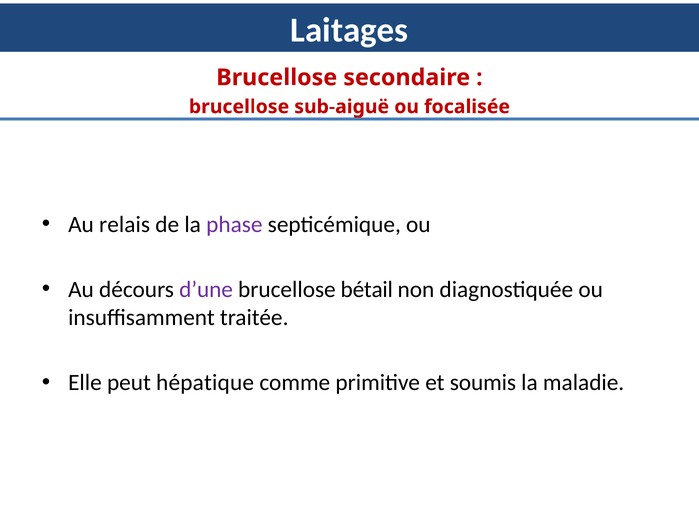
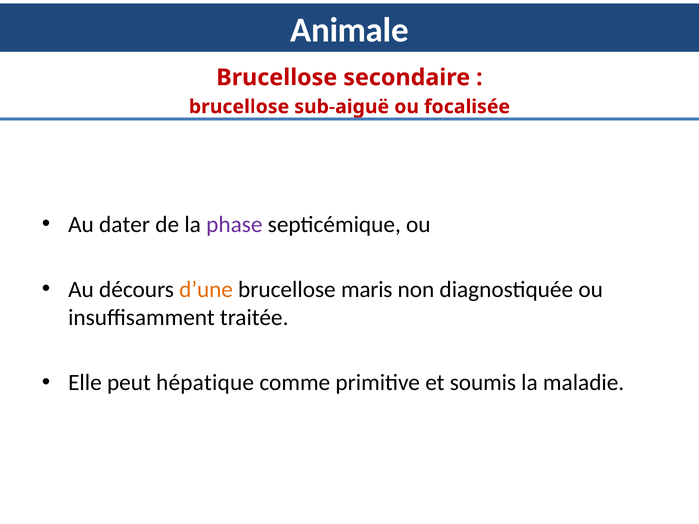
Laitages: Laitages -> Animale
relais: relais -> dater
d’une colour: purple -> orange
bétail: bétail -> maris
